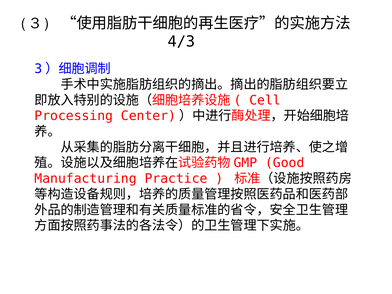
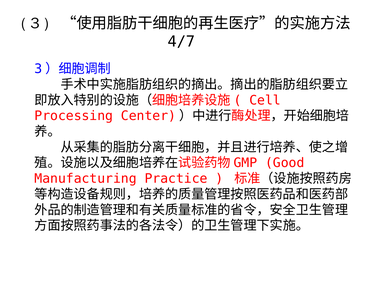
4/3: 4/3 -> 4/7
